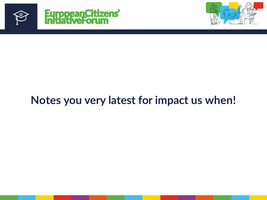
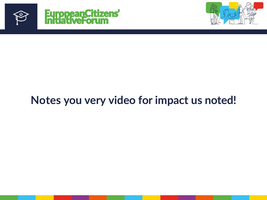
latest: latest -> video
when: when -> noted
